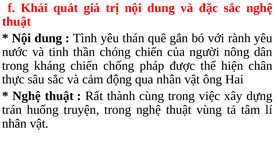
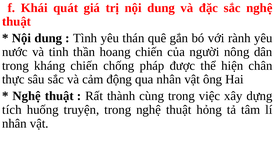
chóng: chóng -> hoang
trán: trán -> tích
vùng: vùng -> hỏng
